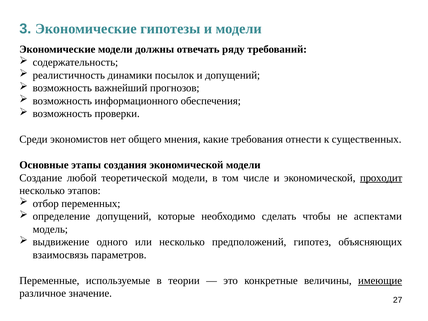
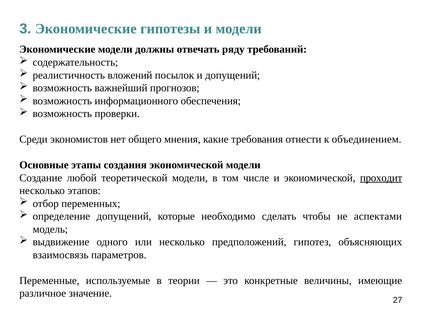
динамики: динамики -> вложений
существенных: существенных -> объединением
имеющие underline: present -> none
